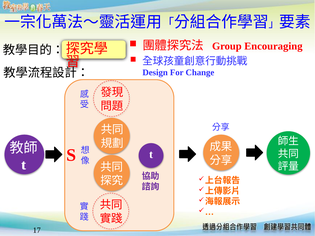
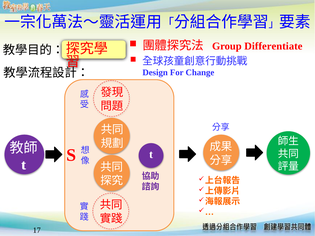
Encouraging: Encouraging -> Differentiate
